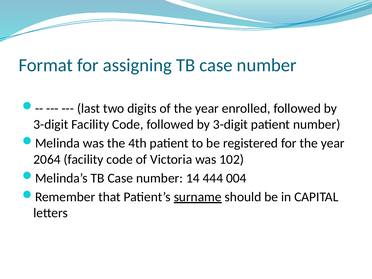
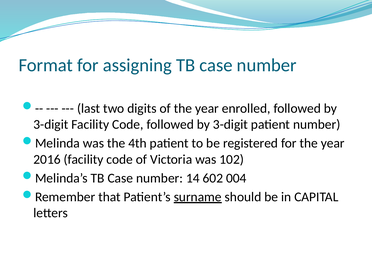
2064: 2064 -> 2016
444: 444 -> 602
